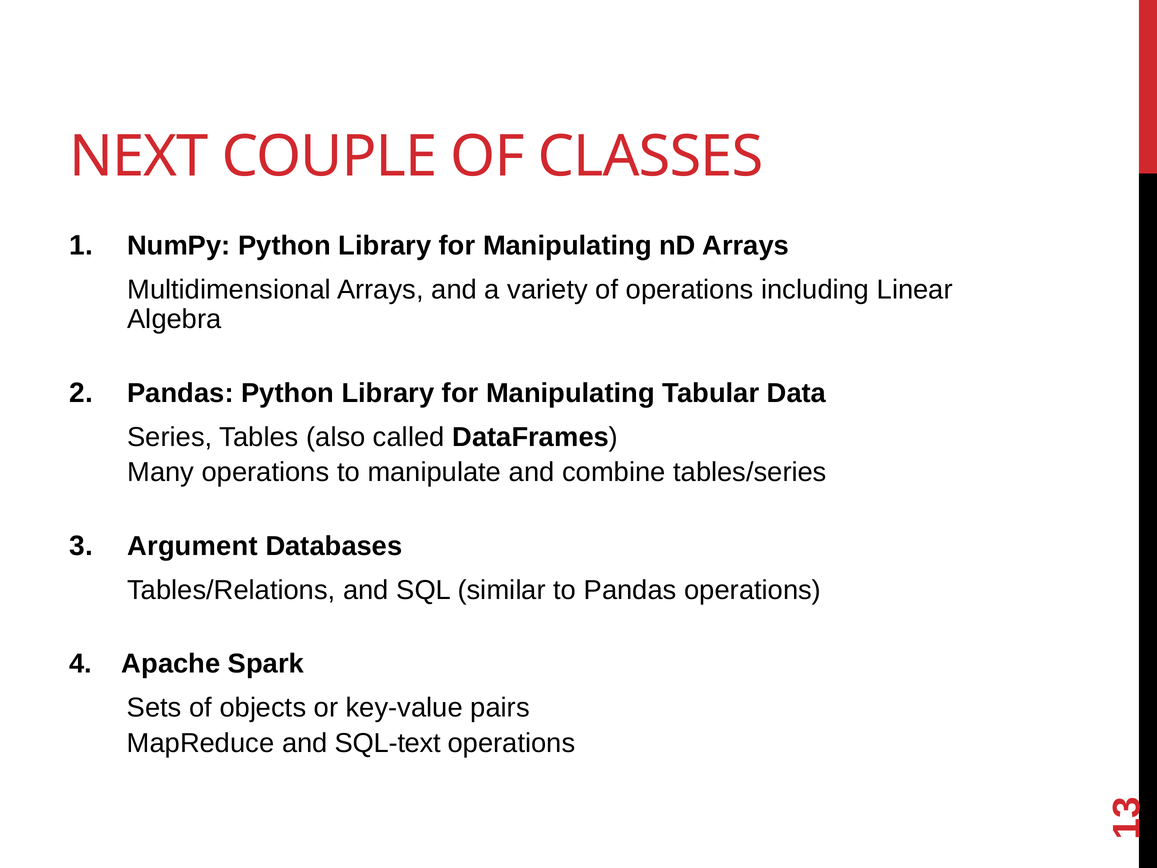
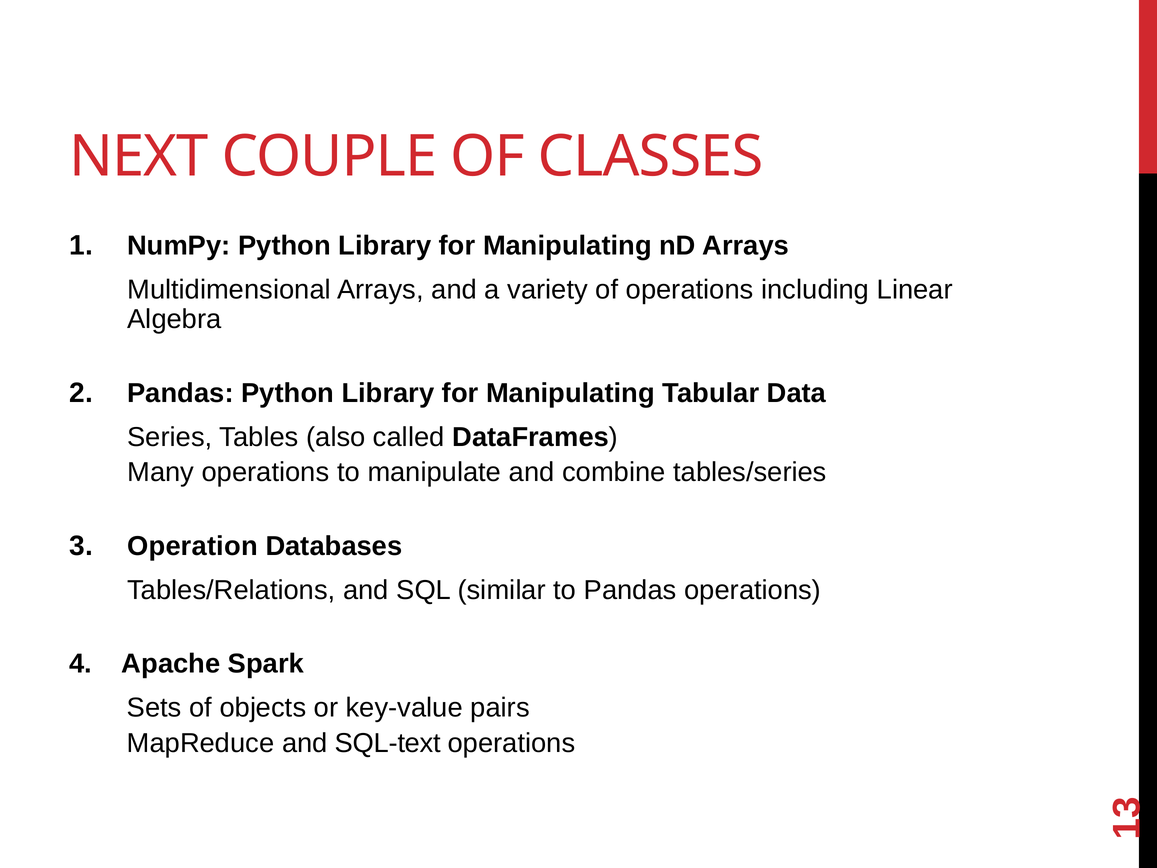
Argument: Argument -> Operation
